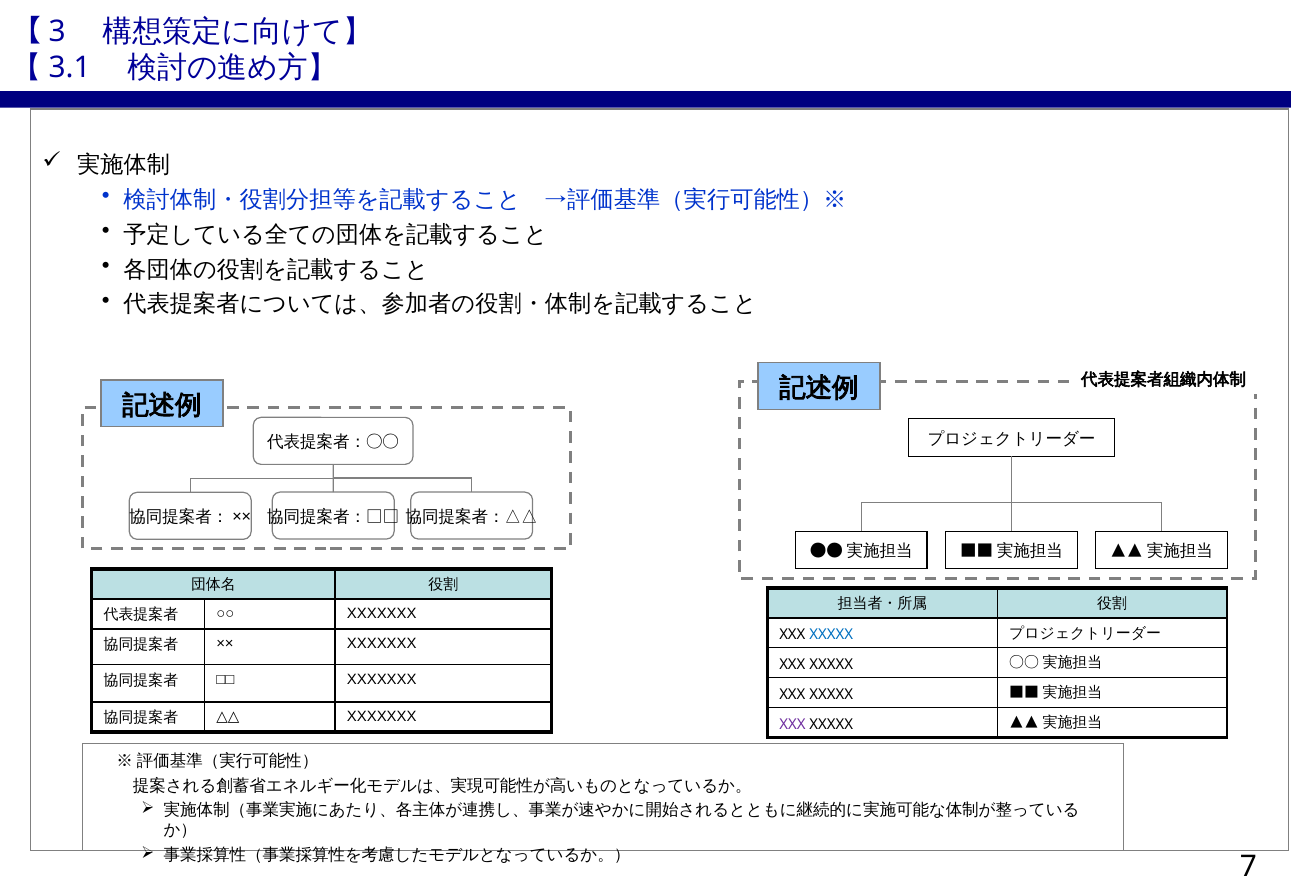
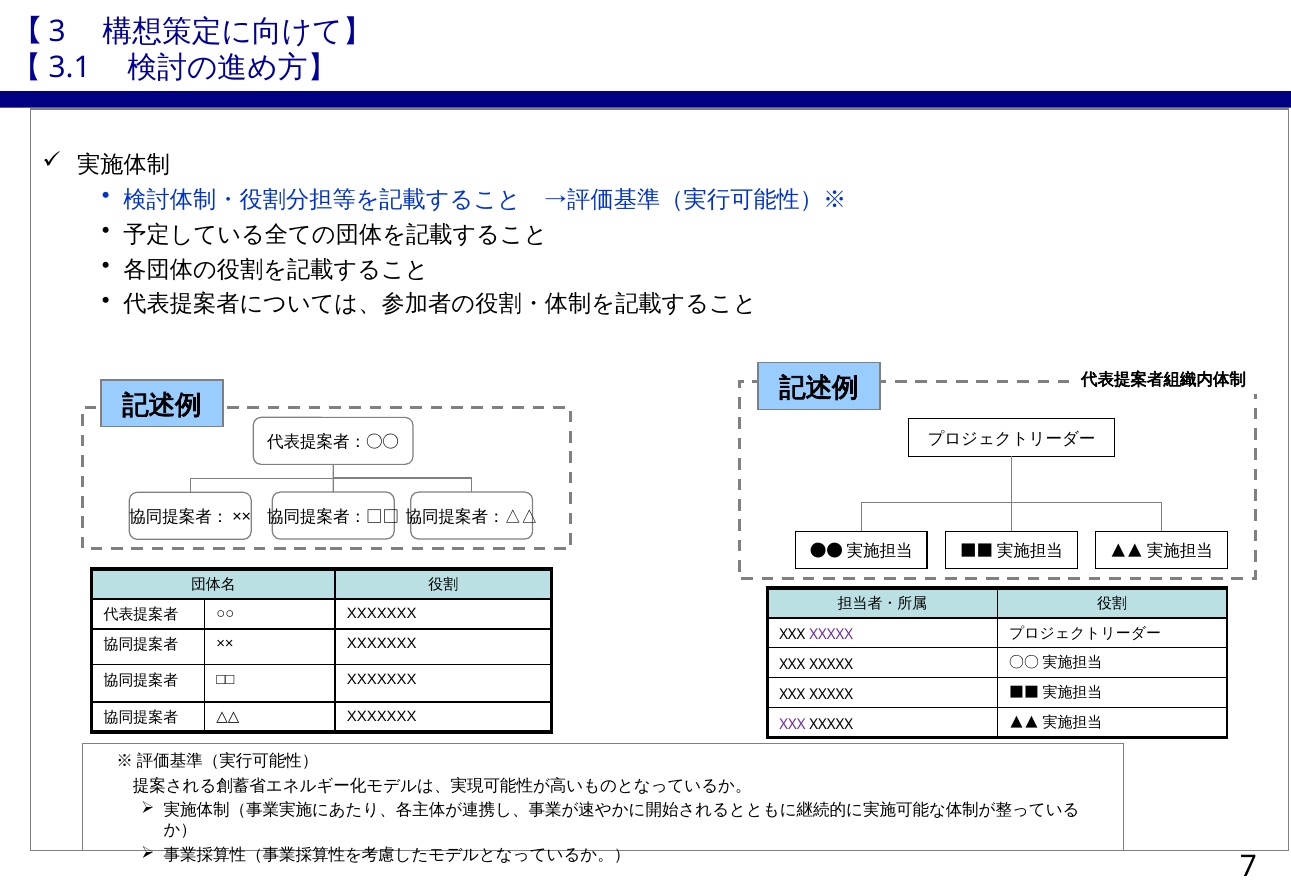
XXXXX at (831, 635) colour: blue -> purple
